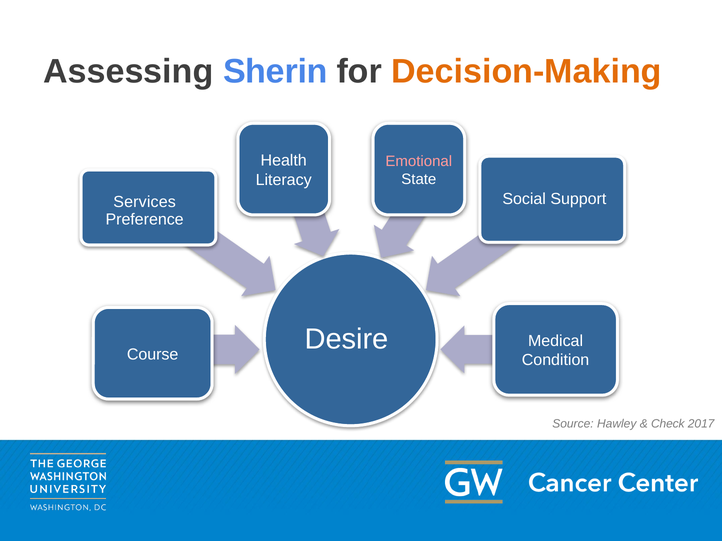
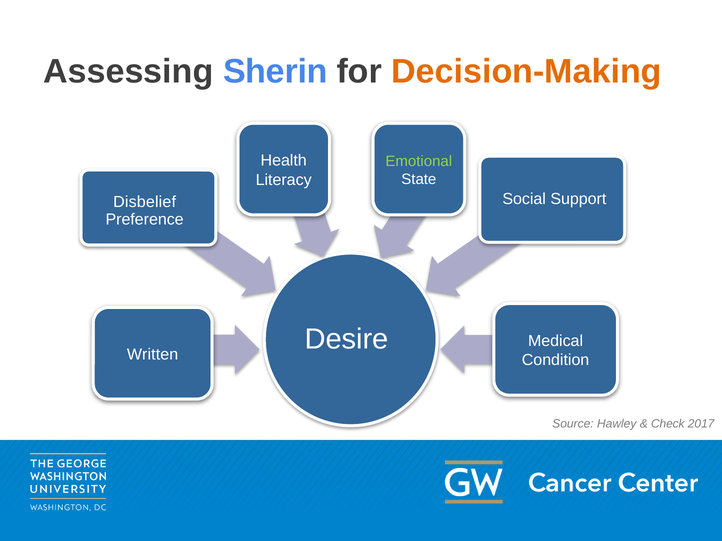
Emotional colour: pink -> light green
Services: Services -> Disbelief
Course: Course -> Written
